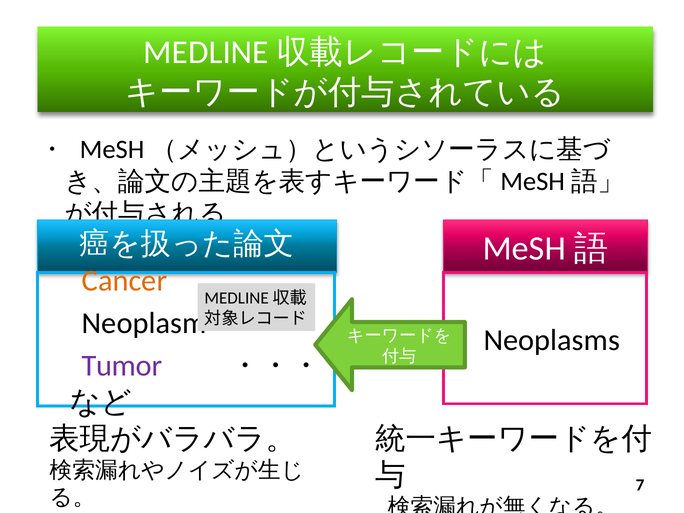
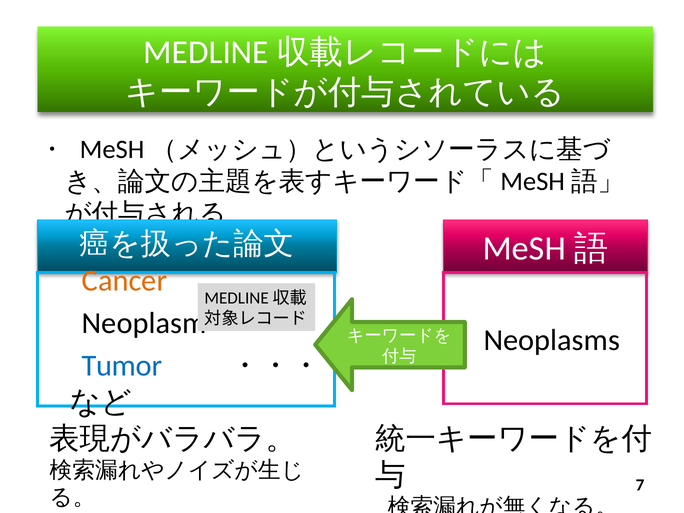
Tumor colour: purple -> blue
